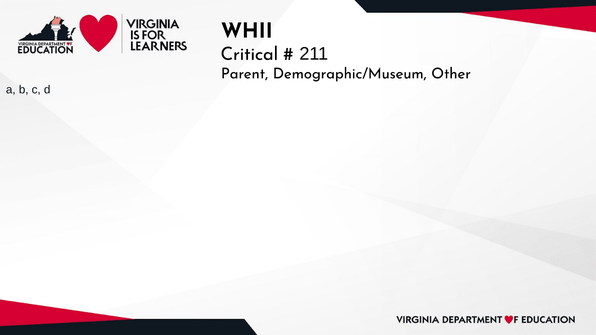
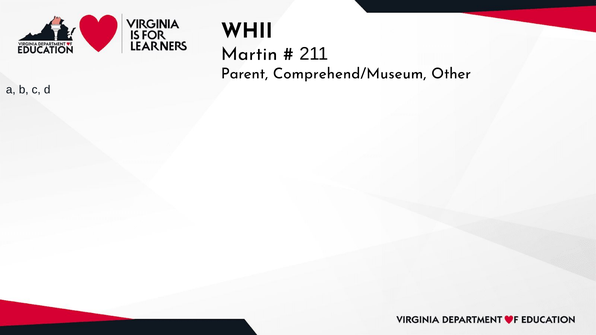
Critical: Critical -> Martin
Demographic/Museum: Demographic/Museum -> Comprehend/Museum
